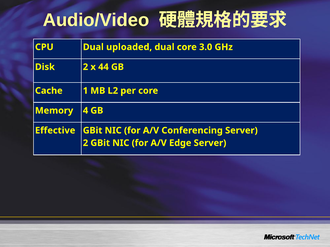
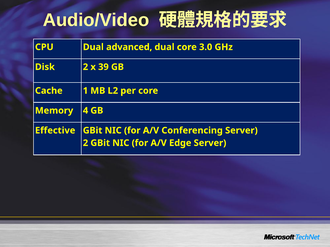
uploaded: uploaded -> advanced
44: 44 -> 39
